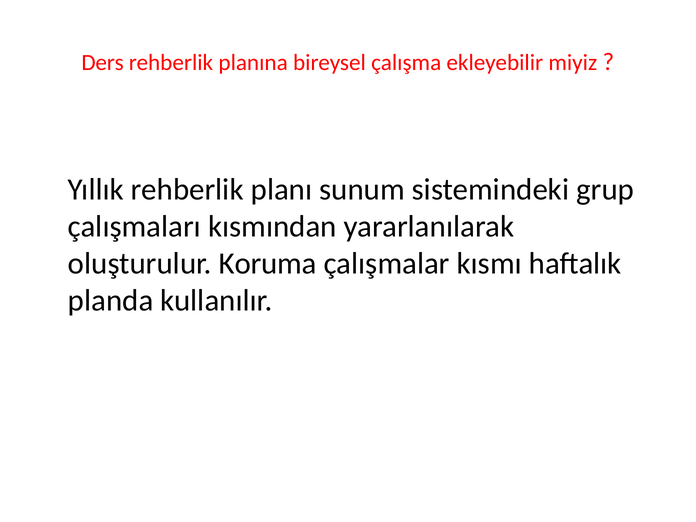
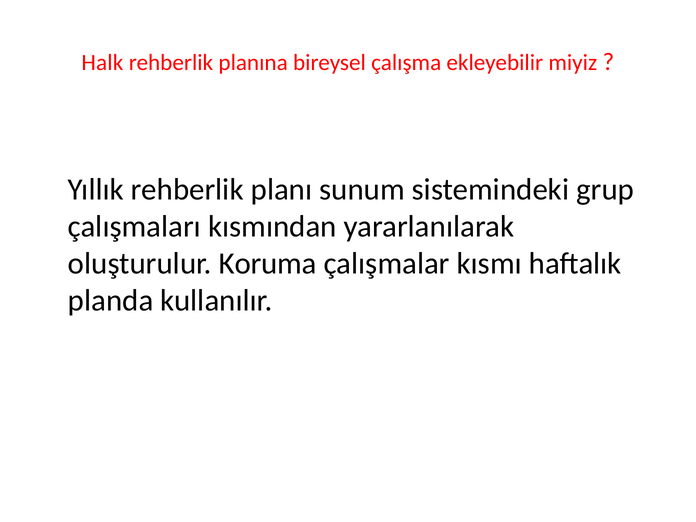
Ders: Ders -> Halk
